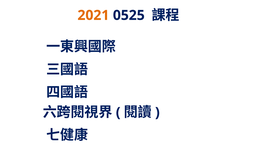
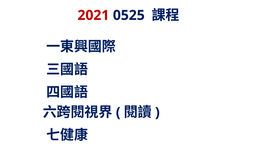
2021 colour: orange -> red
